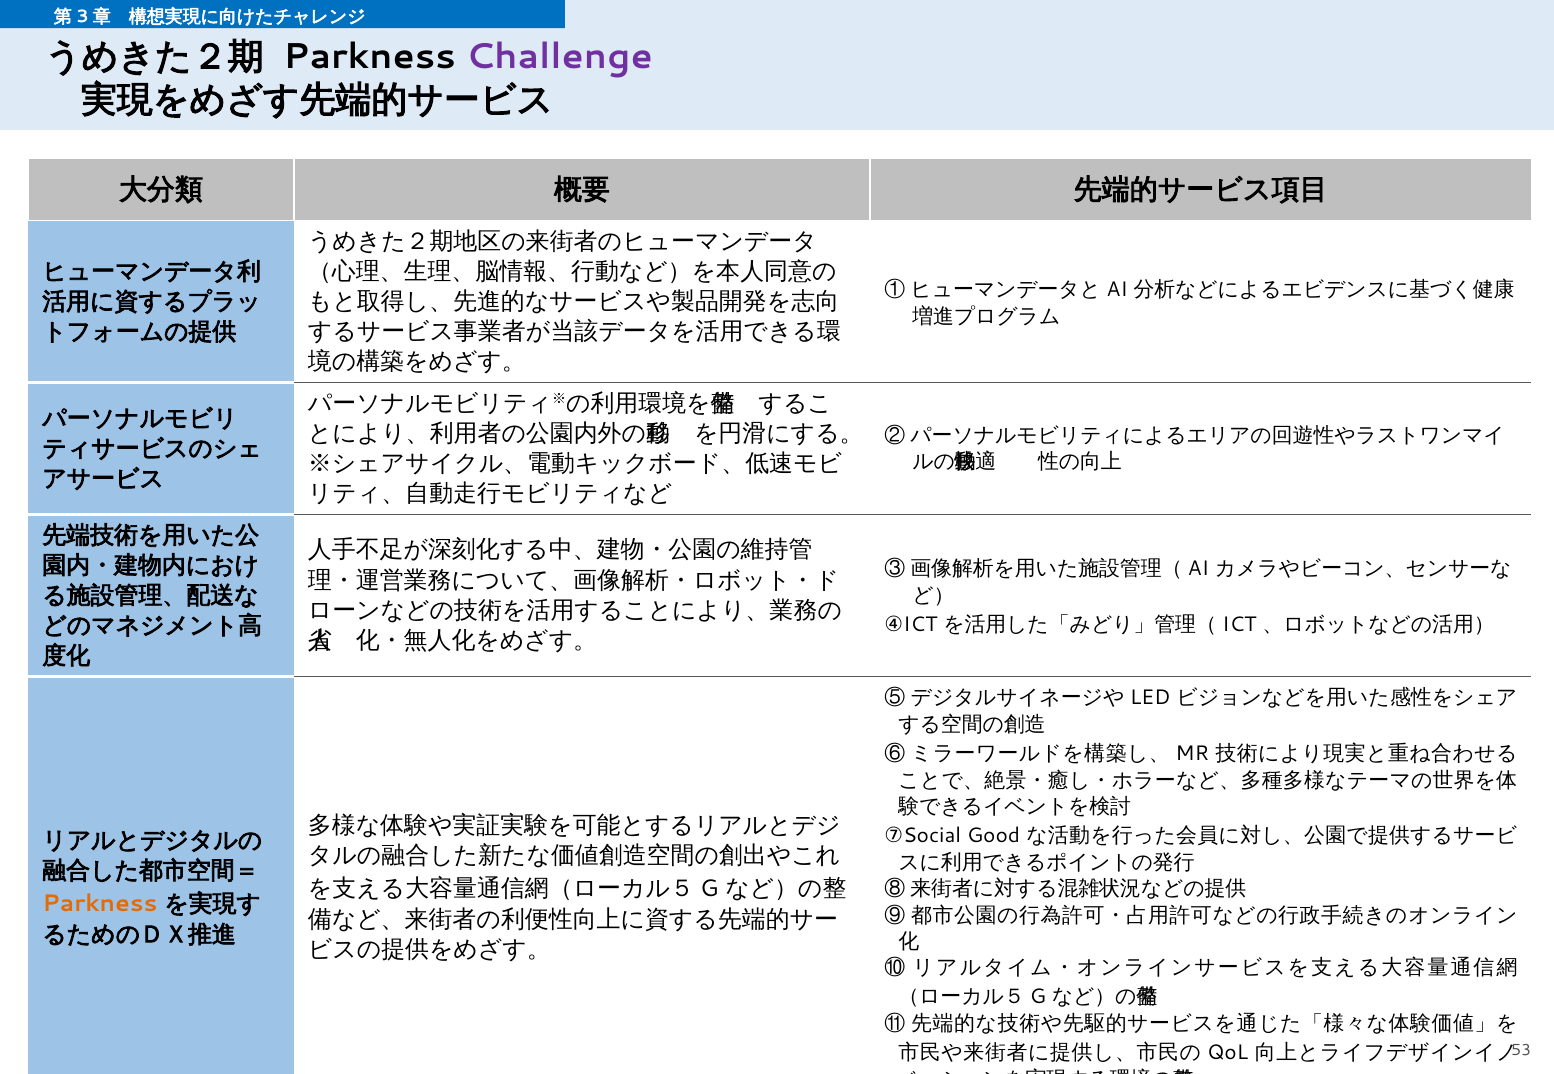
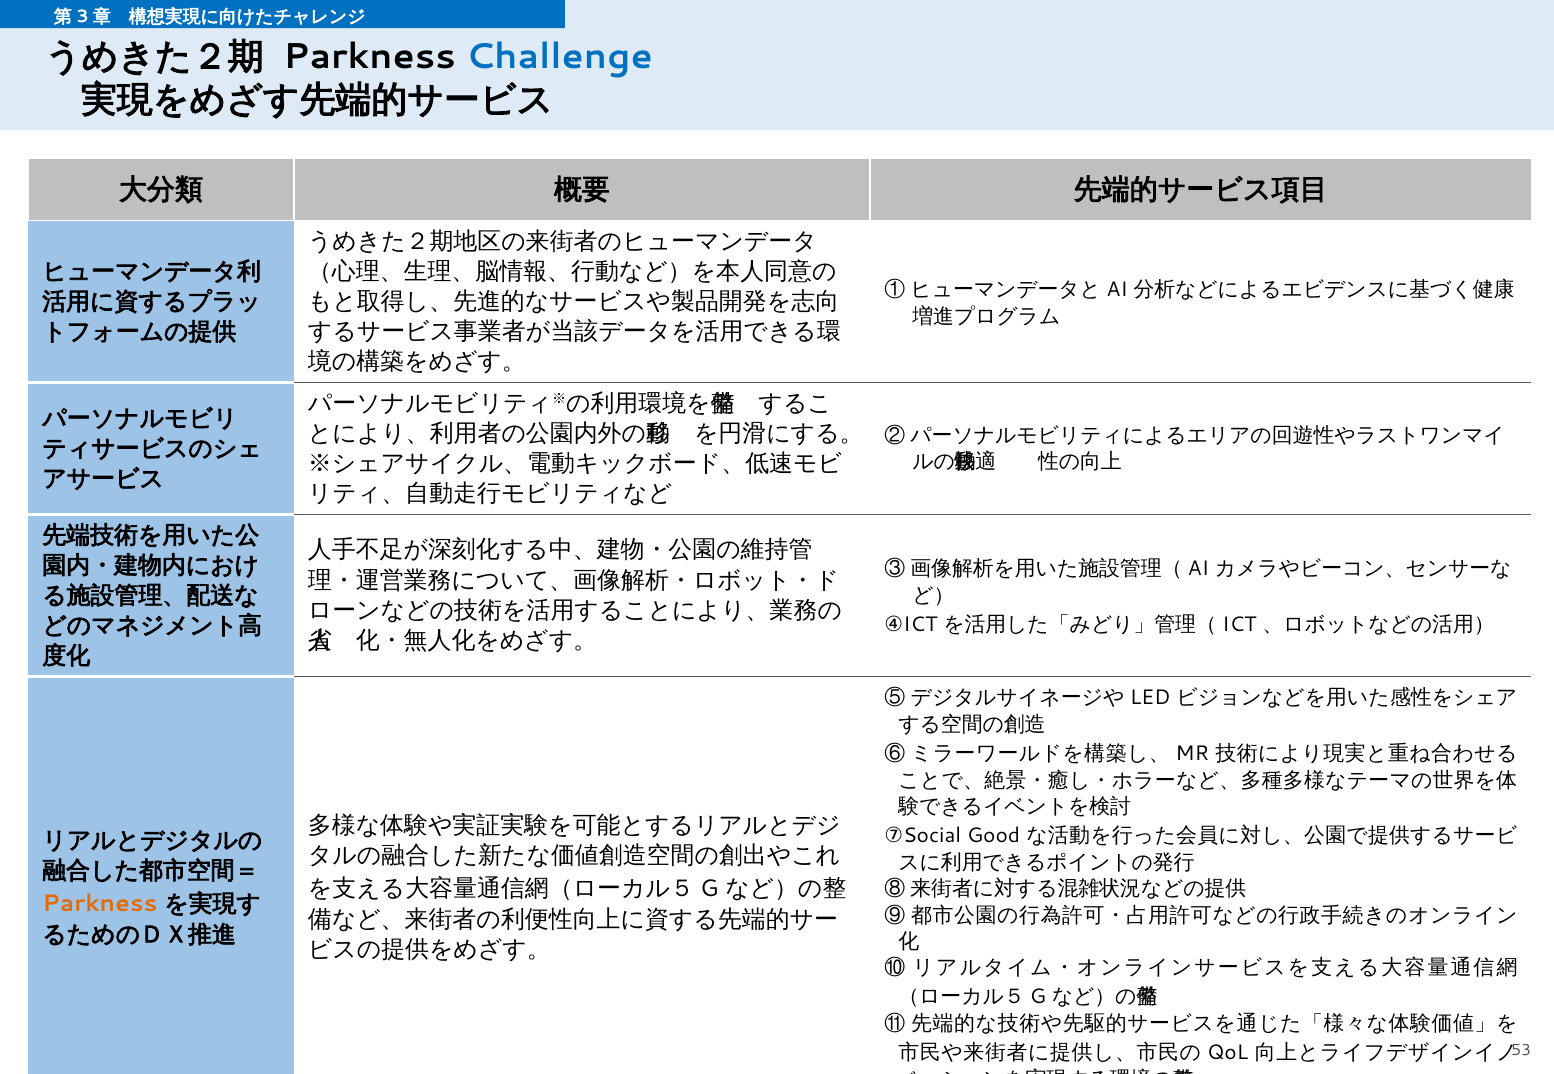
Challenge colour: purple -> blue
